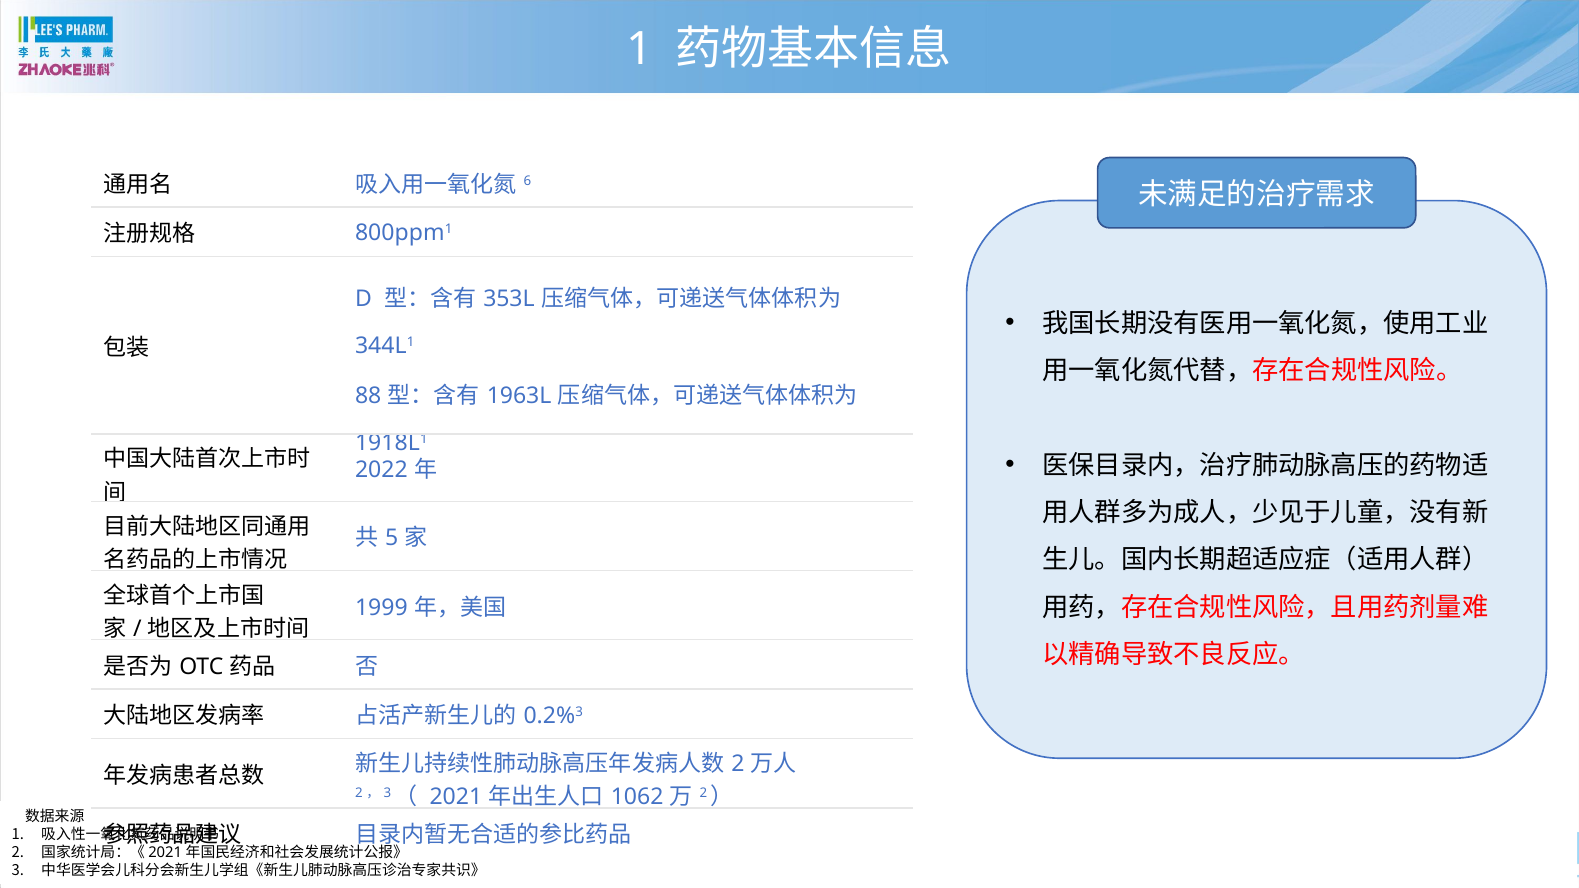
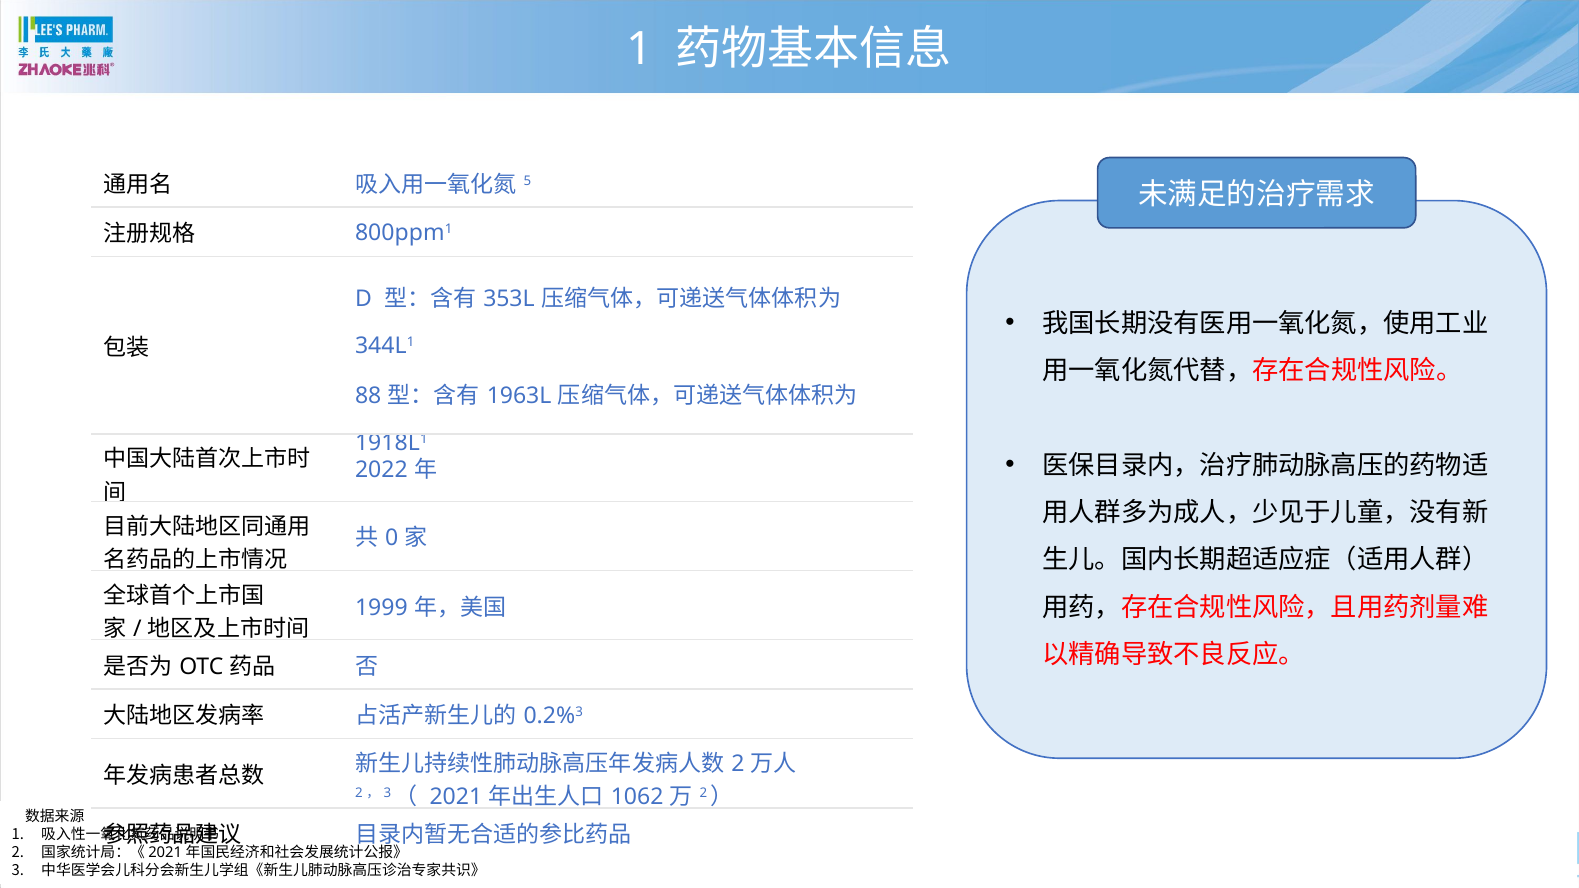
6: 6 -> 5
5: 5 -> 0
